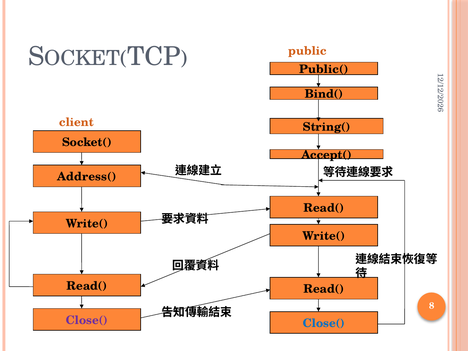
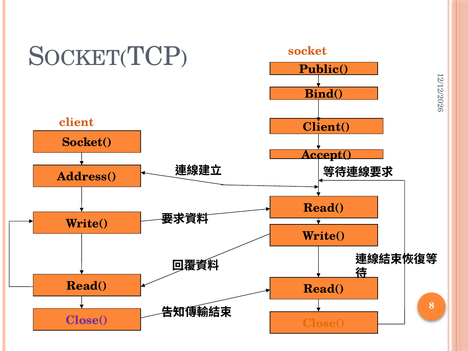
public: public -> socket
String(: String( -> Client(
Close( at (324, 323) colour: blue -> orange
